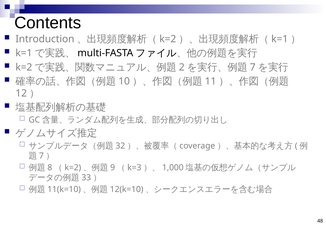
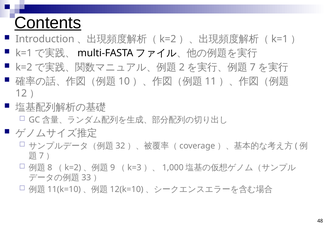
Contents underline: none -> present
